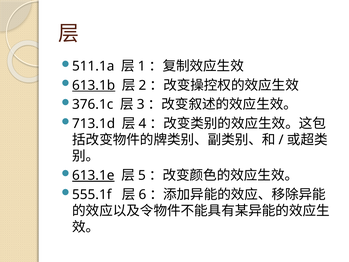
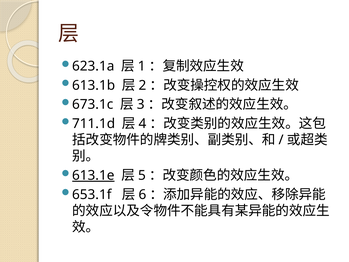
511.1a: 511.1a -> 623.1a
613.1b underline: present -> none
376.1c: 376.1c -> 673.1c
713.1d: 713.1d -> 711.1d
555.1f: 555.1f -> 653.1f
